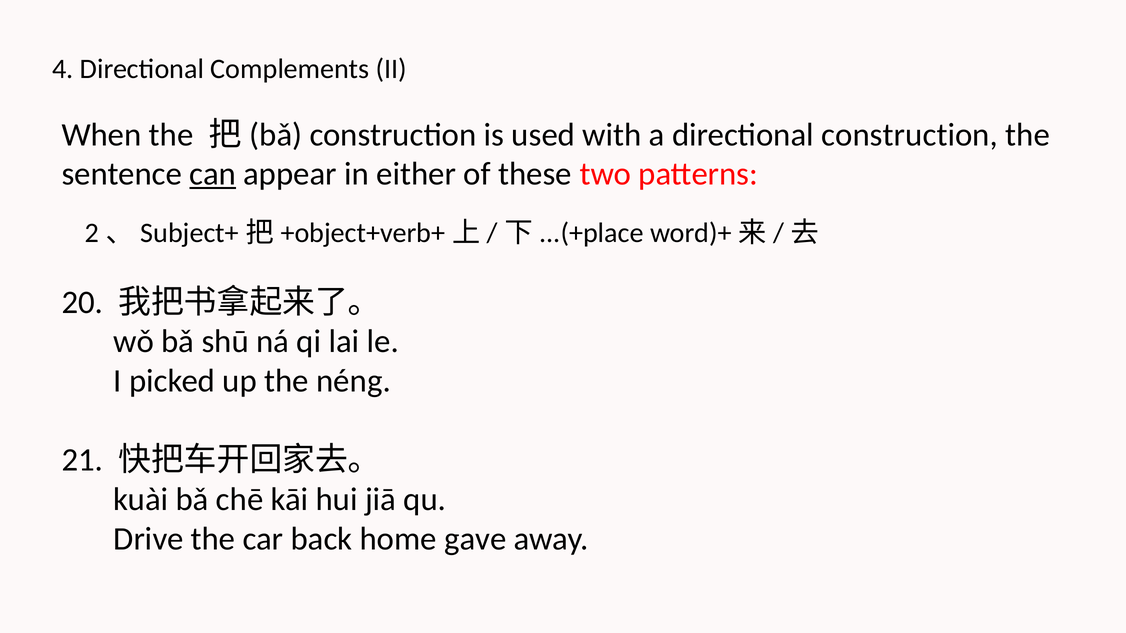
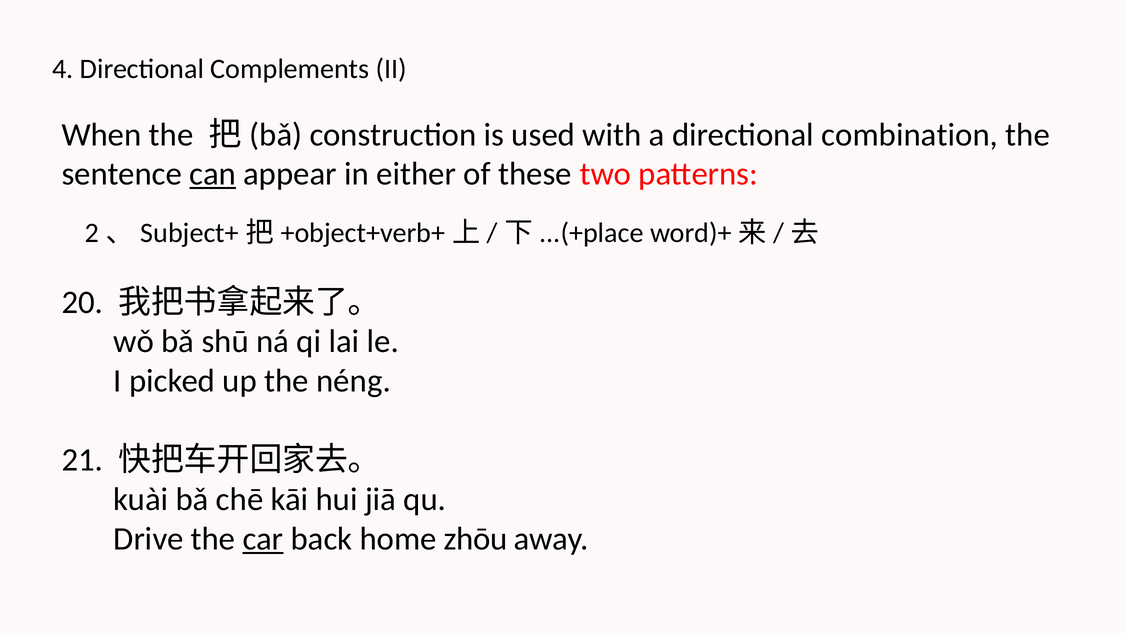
directional construction: construction -> combination
car underline: none -> present
gave: gave -> zhōu
